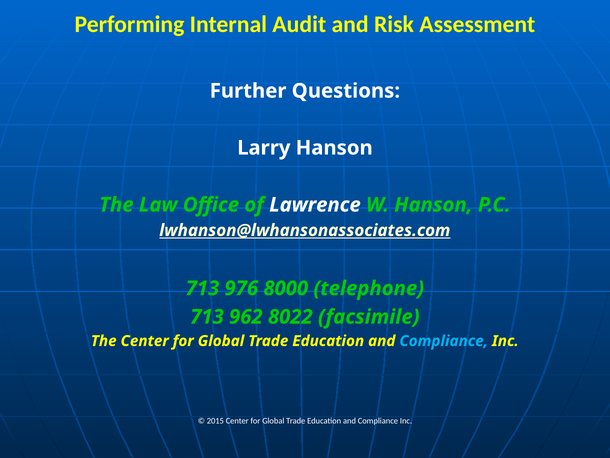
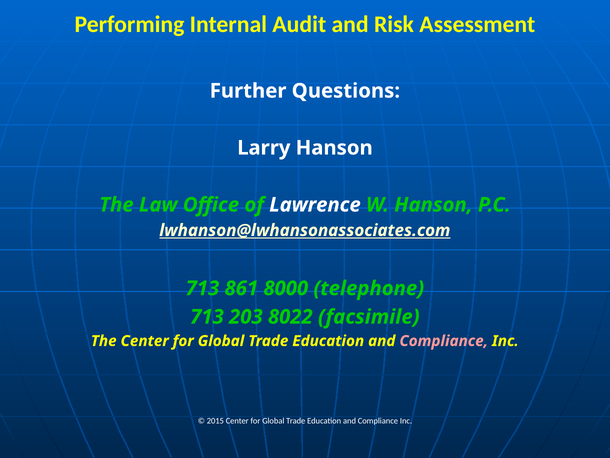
976: 976 -> 861
962: 962 -> 203
Compliance at (444, 341) colour: light blue -> pink
